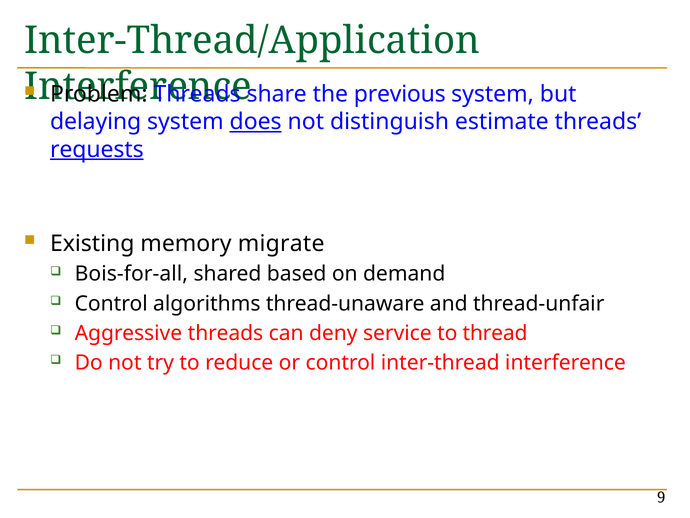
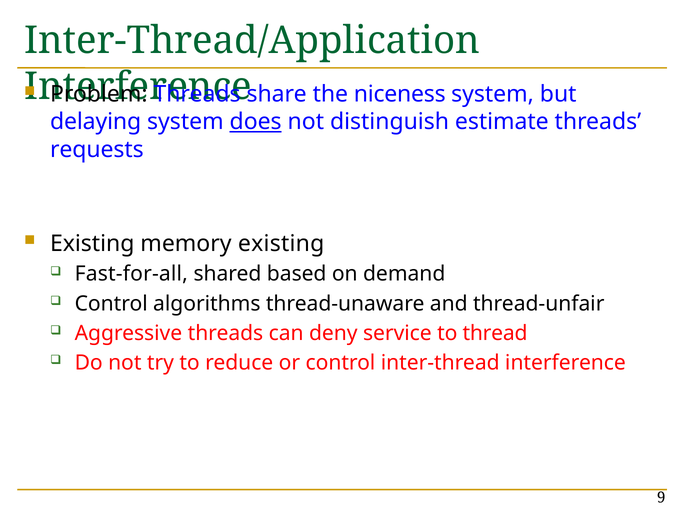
previous: previous -> niceness
requests underline: present -> none
memory migrate: migrate -> existing
Bois-for-all: Bois-for-all -> Fast-for-all
